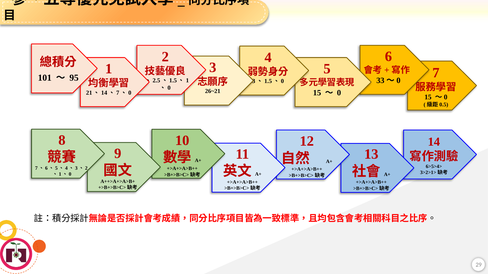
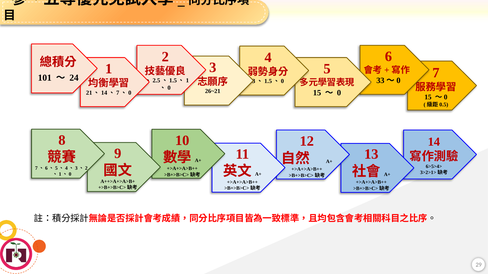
95: 95 -> 24
